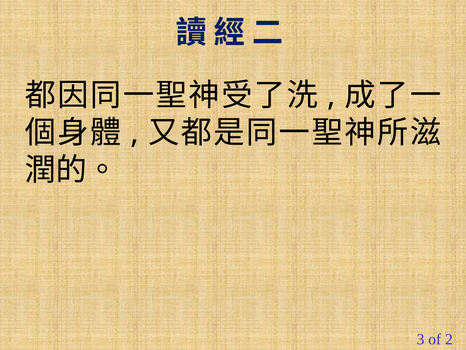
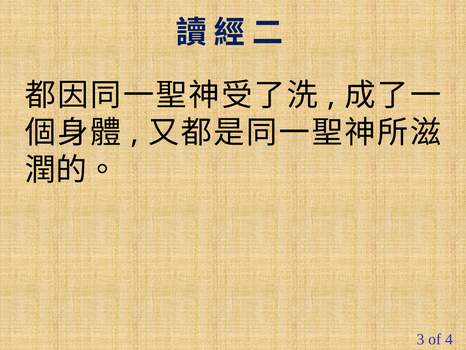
2: 2 -> 4
